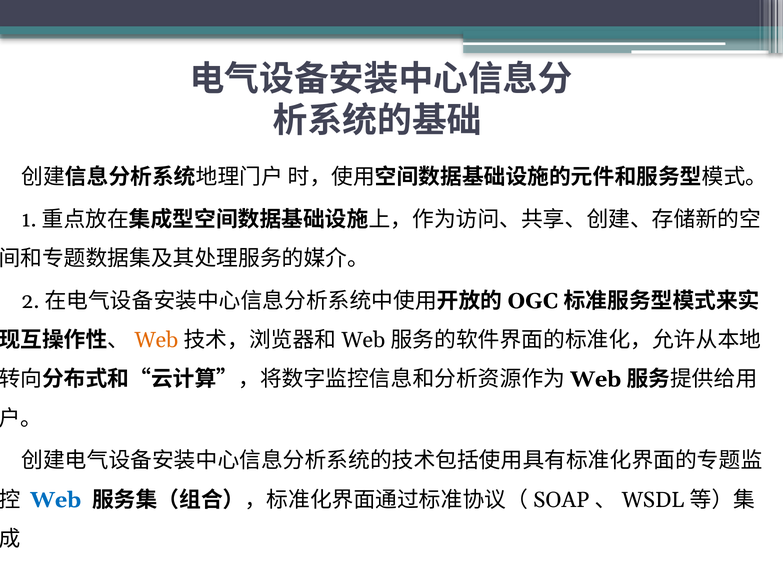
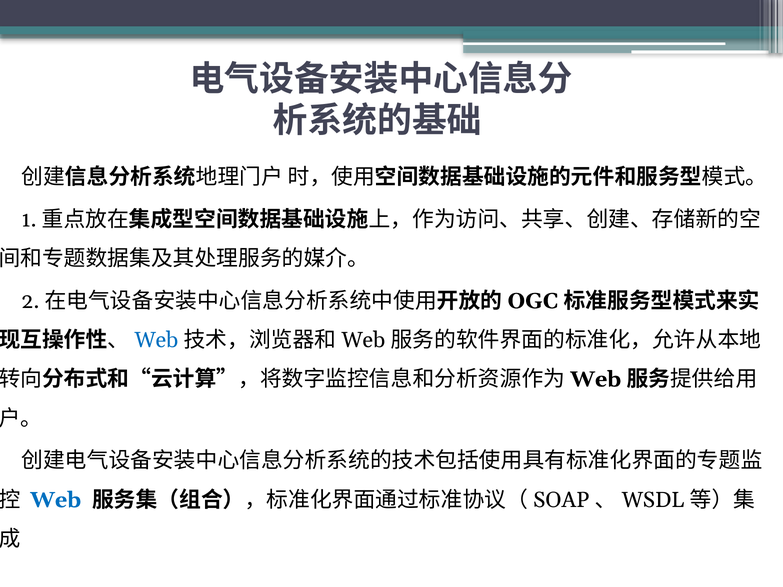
Web at (156, 340) colour: orange -> blue
